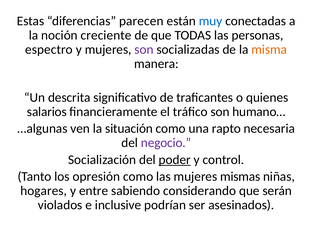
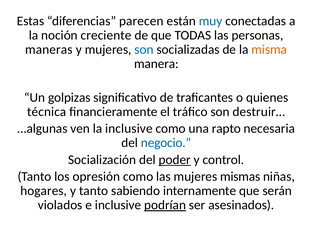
espectro: espectro -> maneras
son at (144, 50) colour: purple -> blue
descrita: descrita -> golpizas
salarios: salarios -> técnica
humano…: humano… -> destruir…
la situación: situación -> inclusive
negocio colour: purple -> blue
y entre: entre -> tanto
considerando: considerando -> internamente
podrían underline: none -> present
